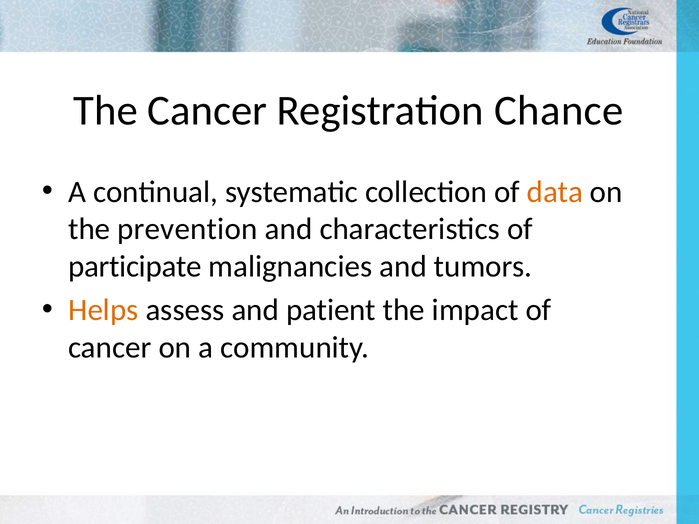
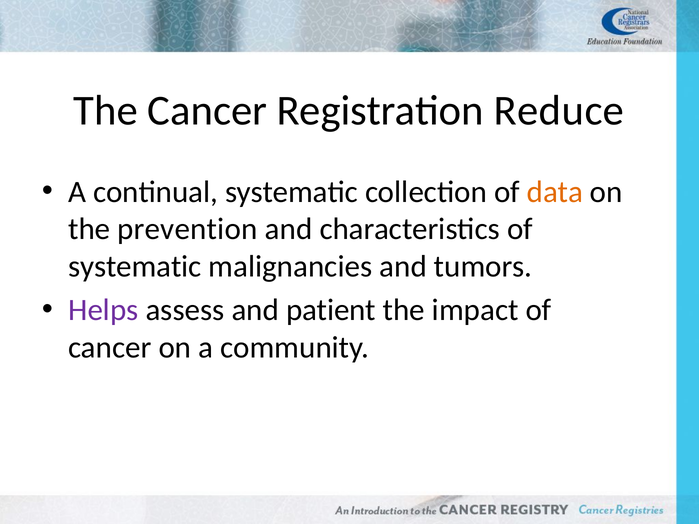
Chance: Chance -> Reduce
participate at (135, 267): participate -> systematic
Helps colour: orange -> purple
